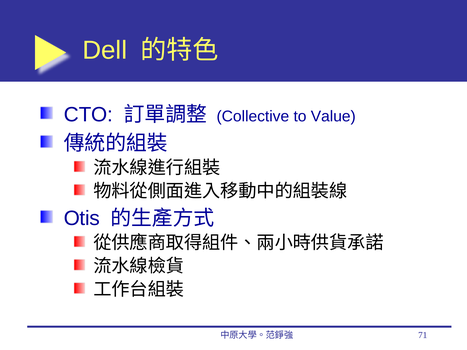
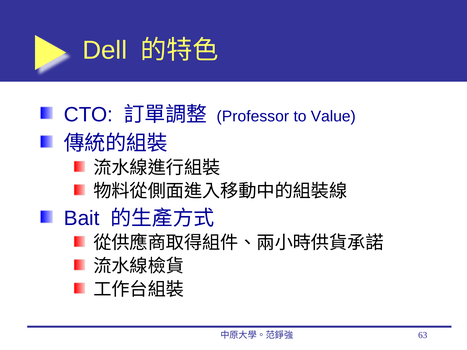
Collective: Collective -> Professor
Otis: Otis -> Bait
71: 71 -> 63
